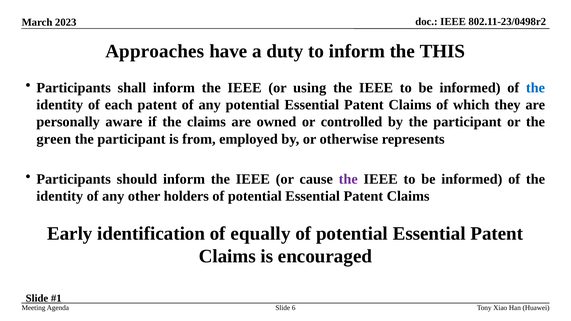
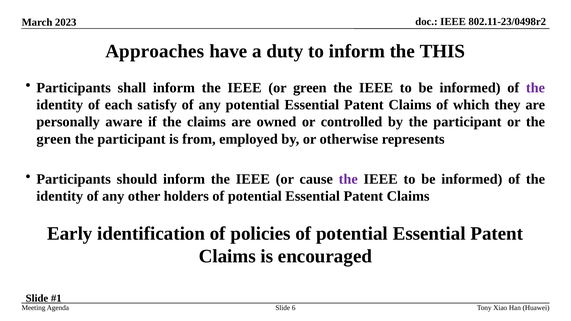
or using: using -> green
the at (535, 88) colour: blue -> purple
each patent: patent -> satisfy
equally: equally -> policies
